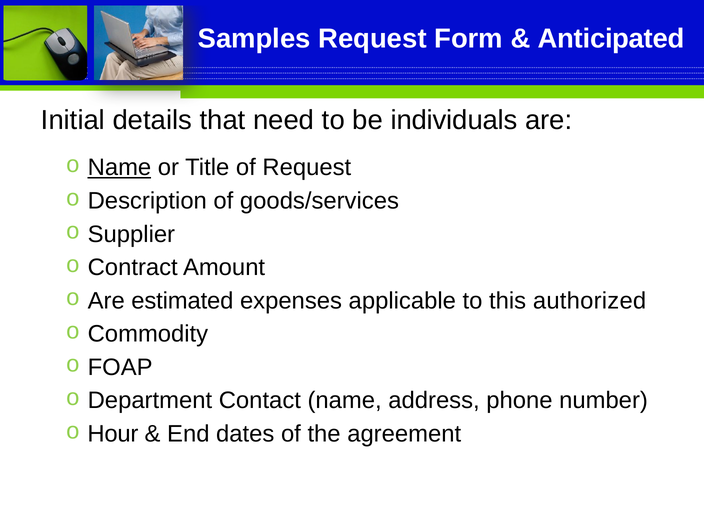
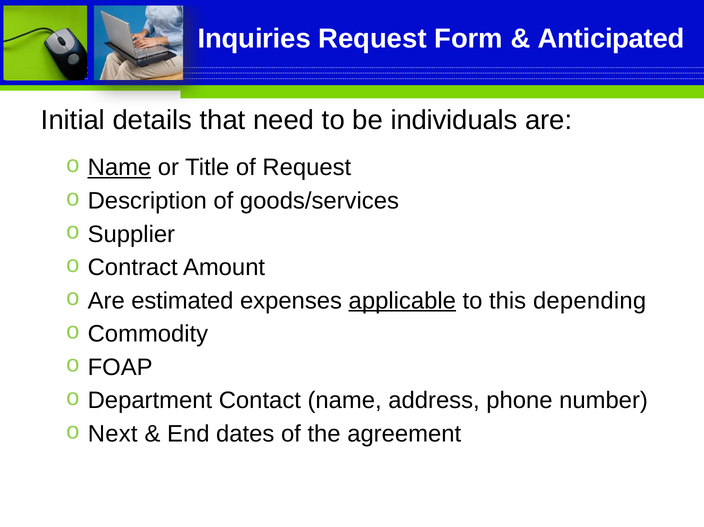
Samples: Samples -> Inquiries
applicable underline: none -> present
authorized: authorized -> depending
Hour: Hour -> Next
